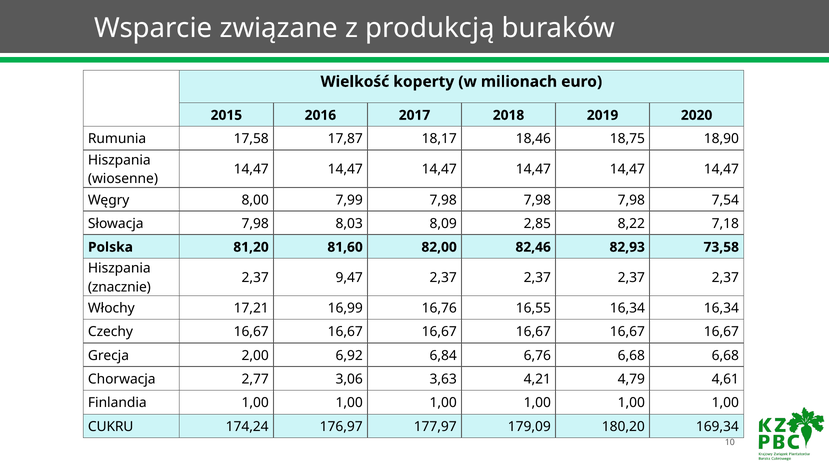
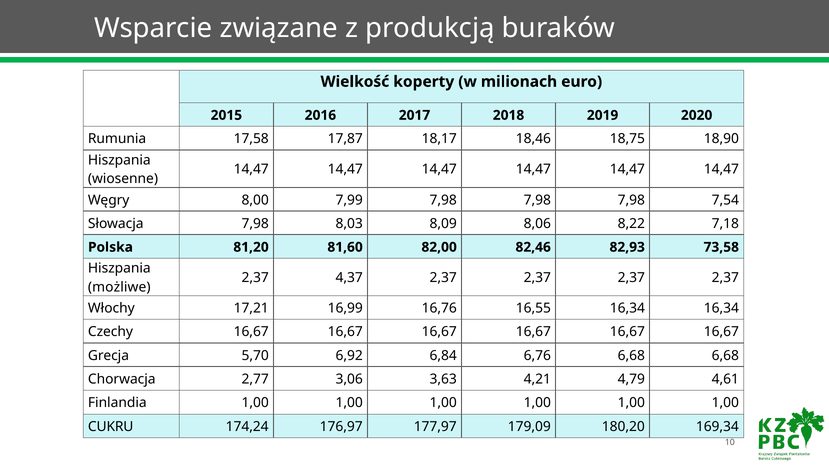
2,85: 2,85 -> 8,06
9,47: 9,47 -> 4,37
znacznie: znacznie -> możliwe
2,00: 2,00 -> 5,70
